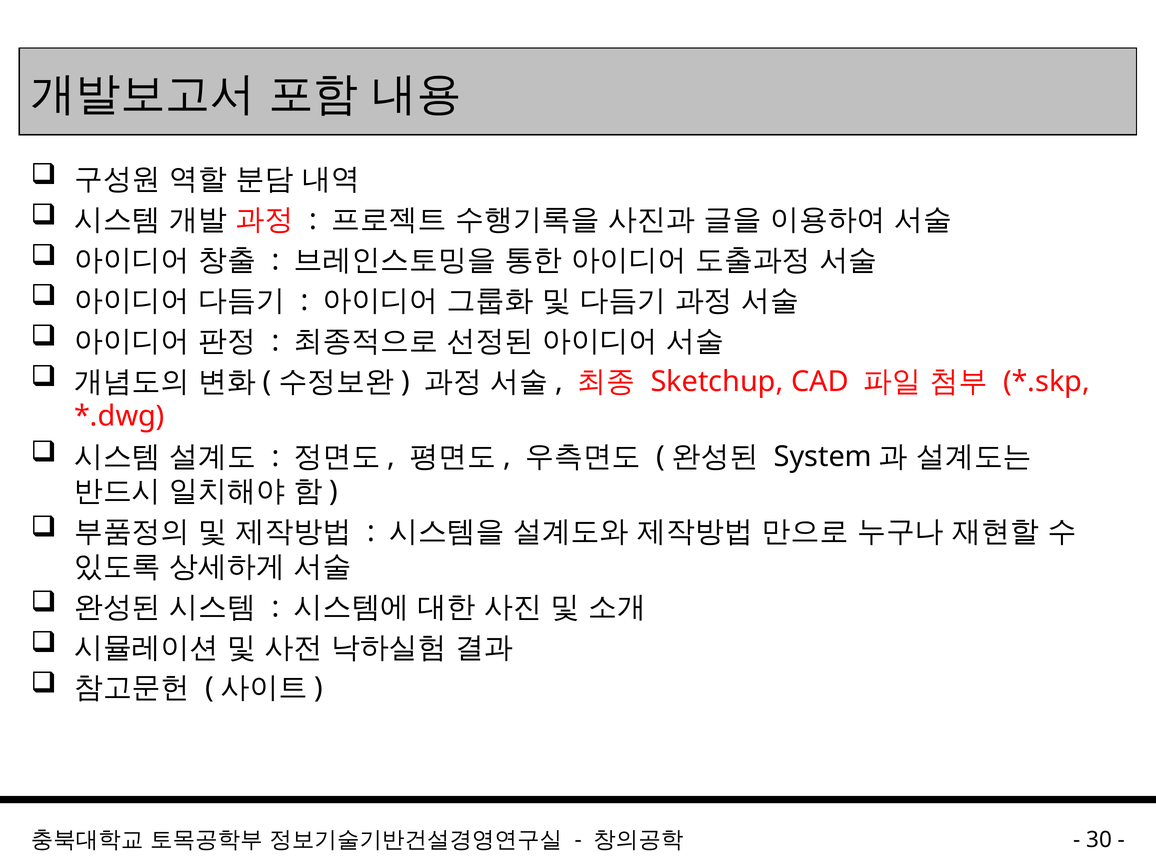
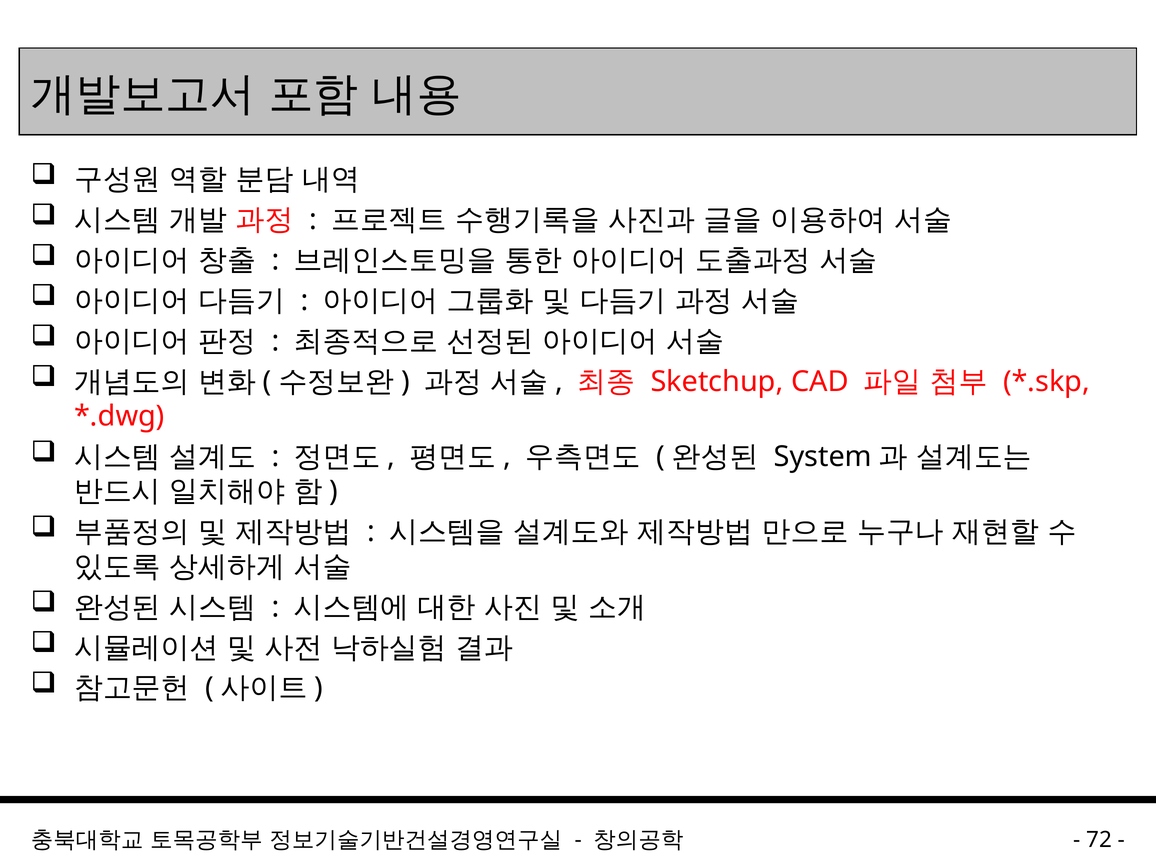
30: 30 -> 72
